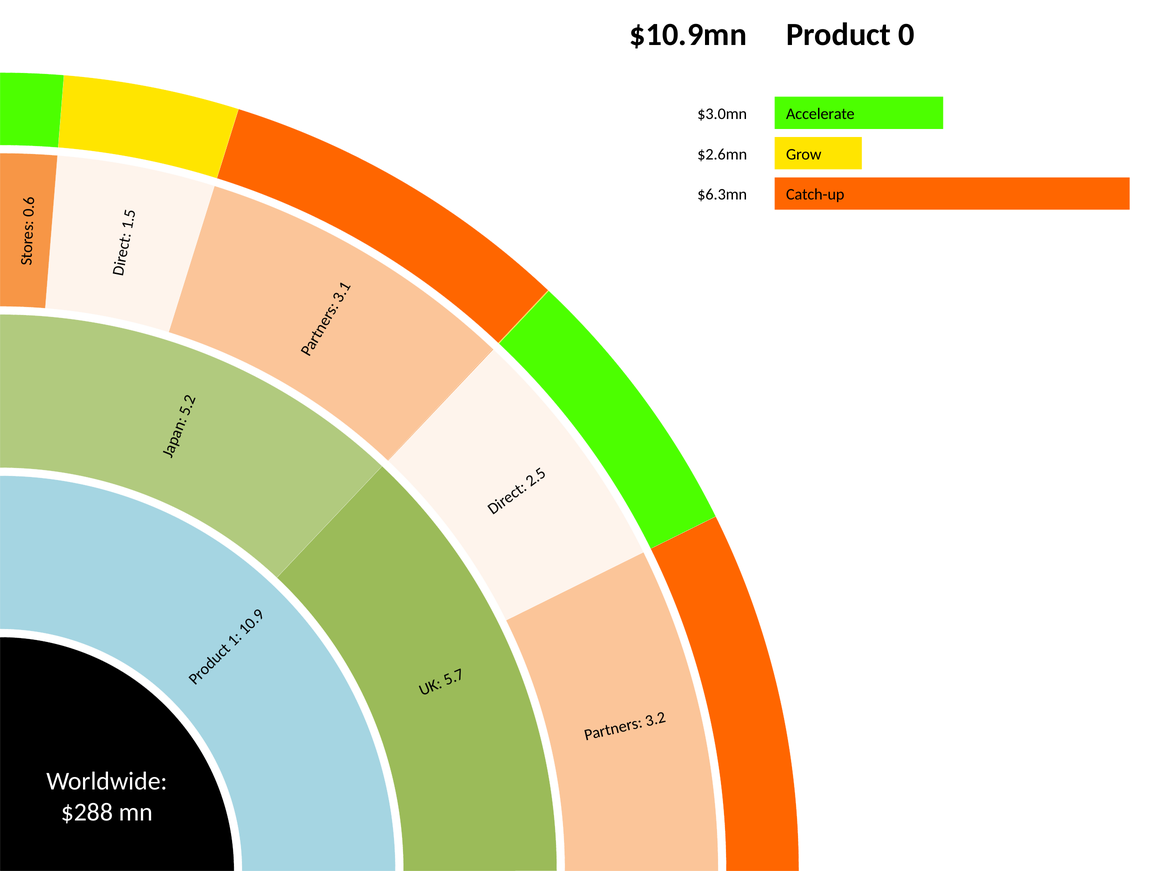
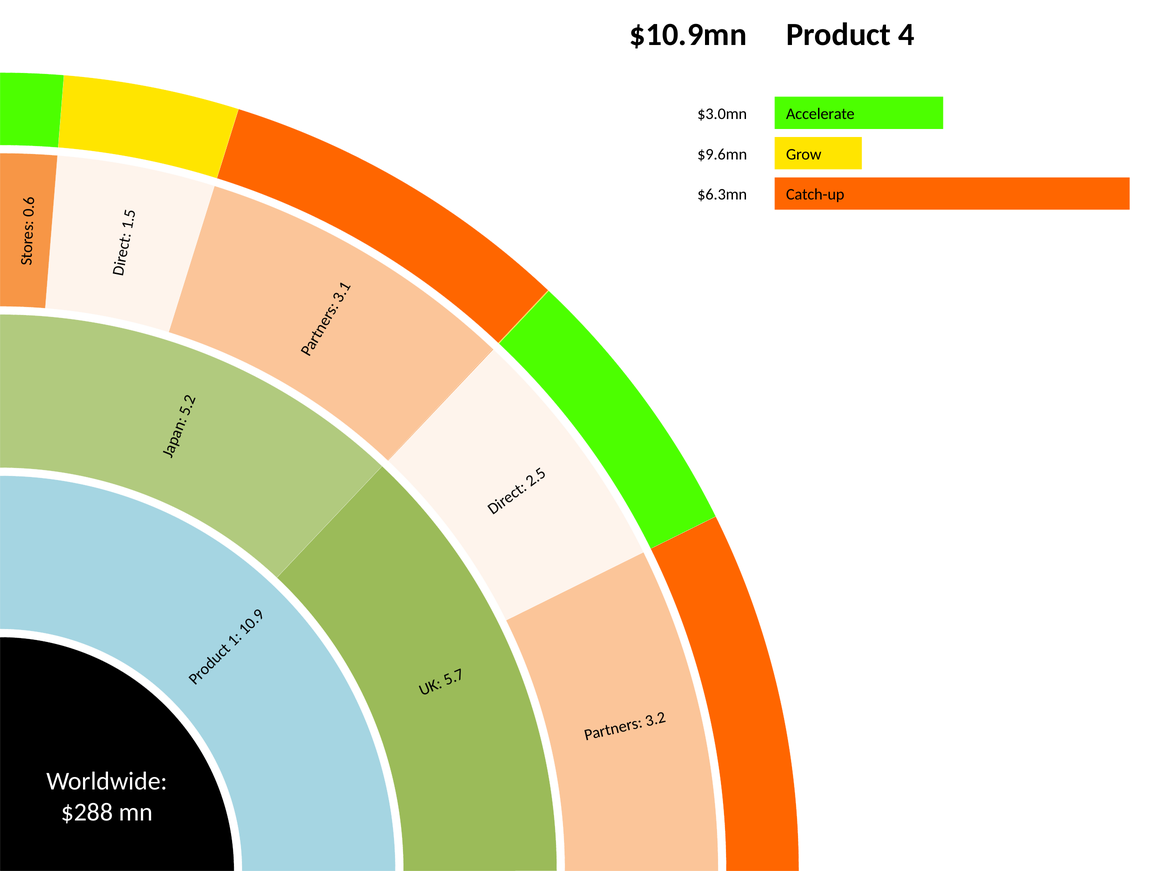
Product 0: 0 -> 4
$2.6mn: $2.6mn -> $9.6mn
